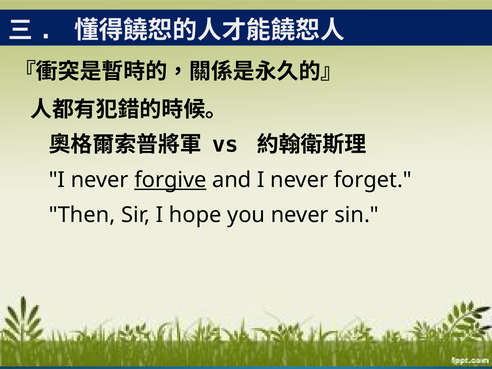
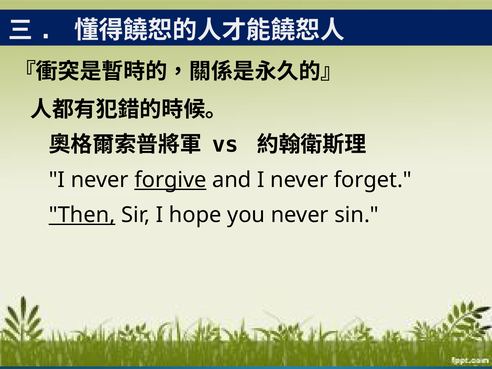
Then underline: none -> present
